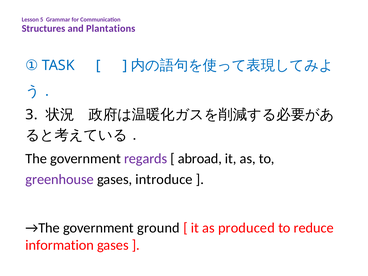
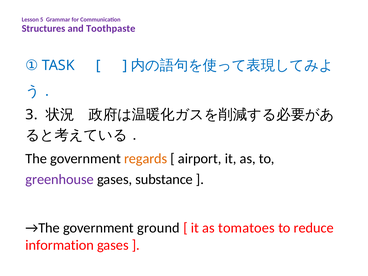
Plantations: Plantations -> Toothpaste
regards colour: purple -> orange
abroad: abroad -> airport
introduce: introduce -> substance
produced: produced -> tomatoes
